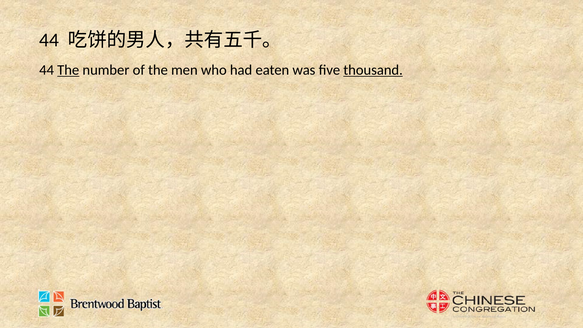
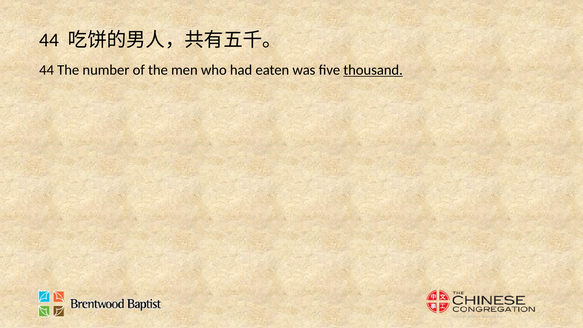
The at (68, 70) underline: present -> none
